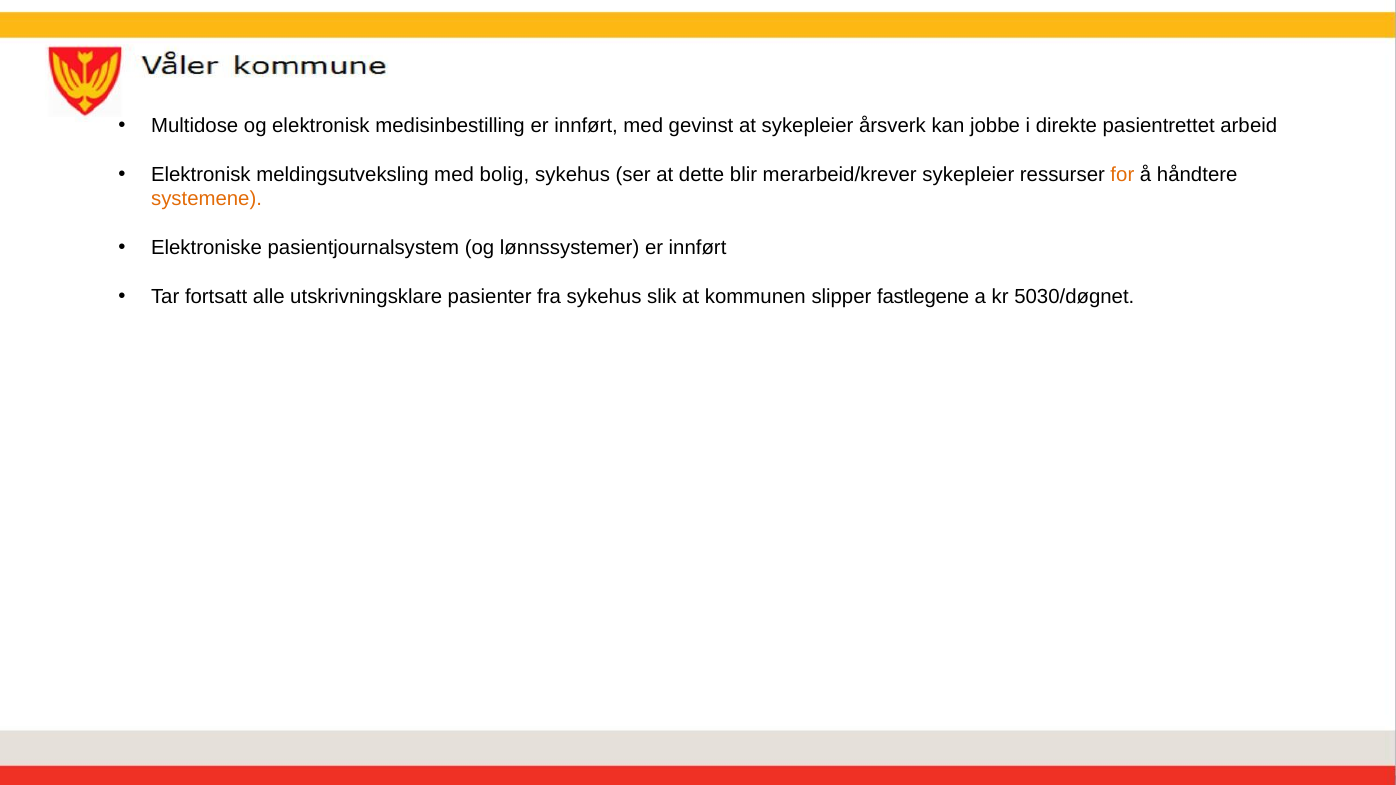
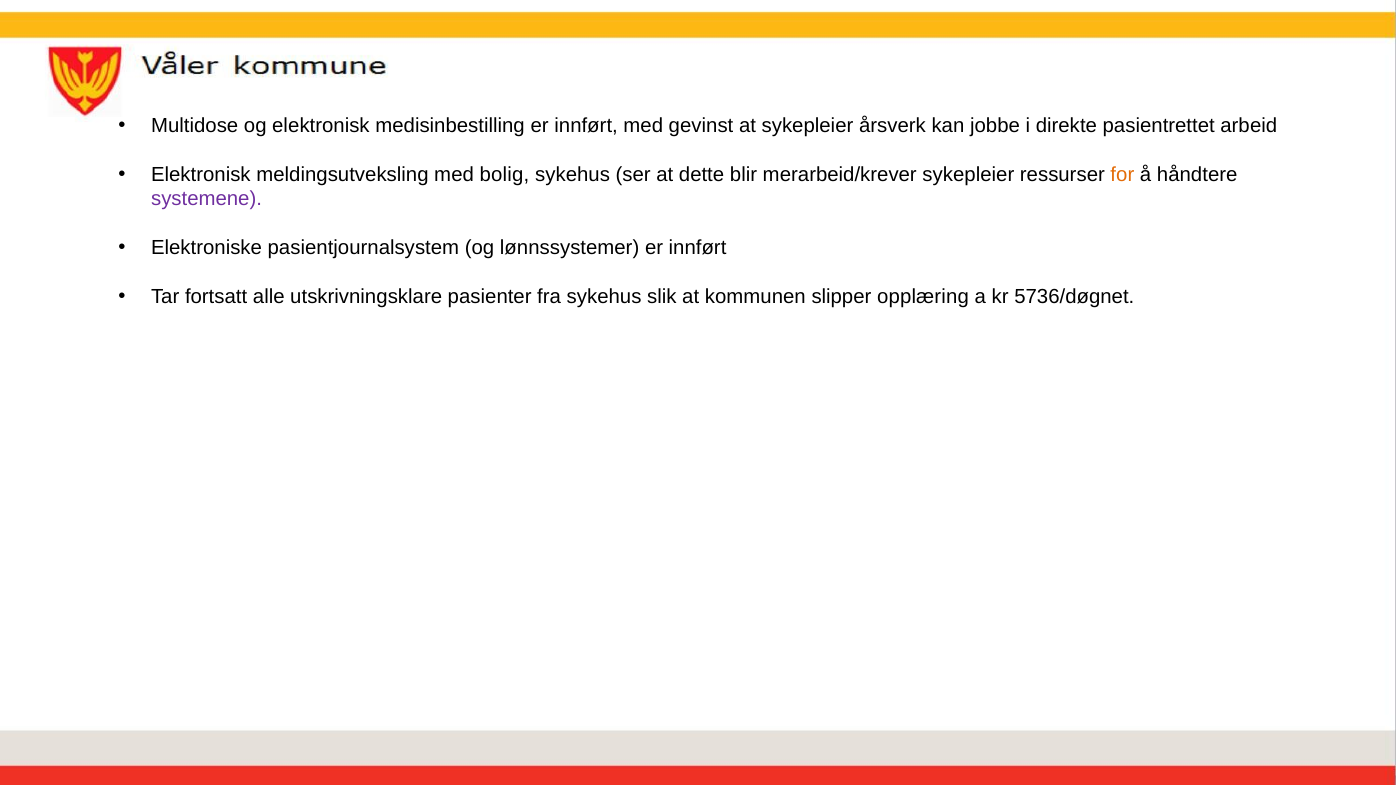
systemene colour: orange -> purple
fastlegene: fastlegene -> opplæring
5030/døgnet: 5030/døgnet -> 5736/døgnet
